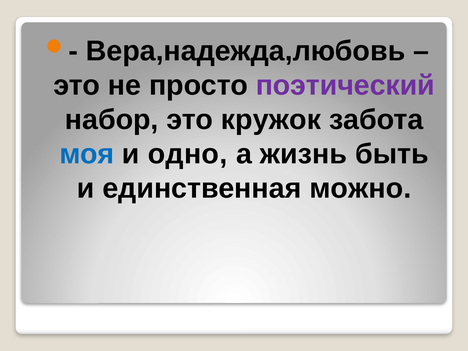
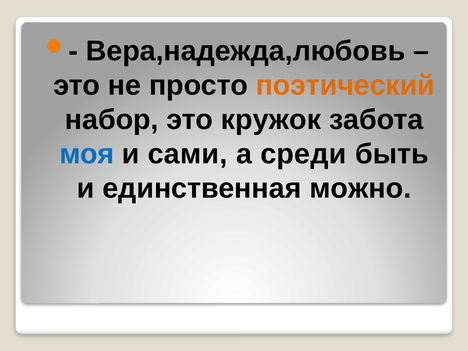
поэтический colour: purple -> orange
одно: одно -> сами
жизнь: жизнь -> среди
